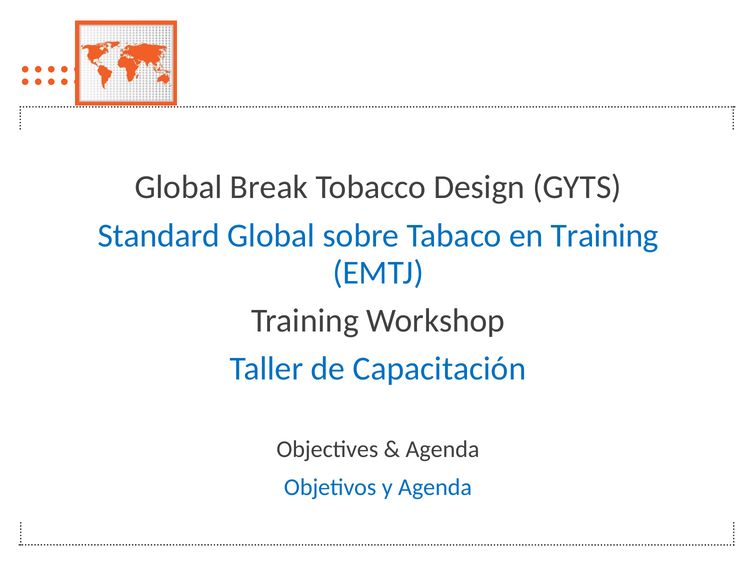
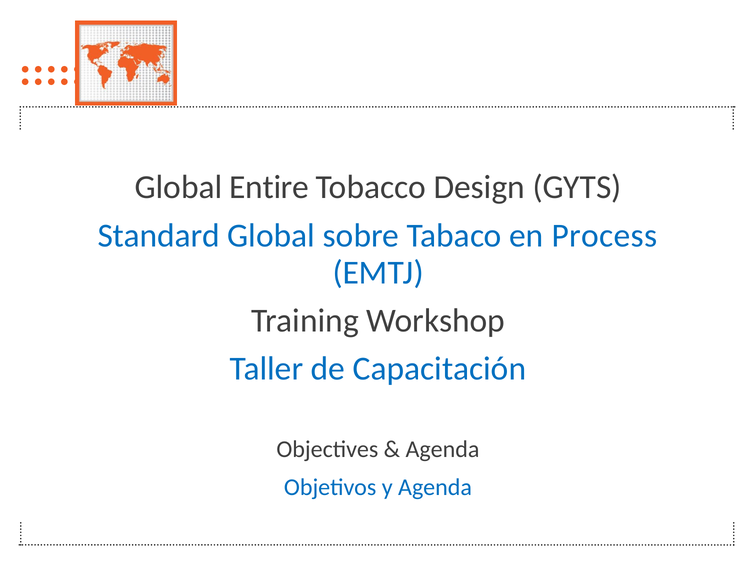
Break: Break -> Entire
en Training: Training -> Process
